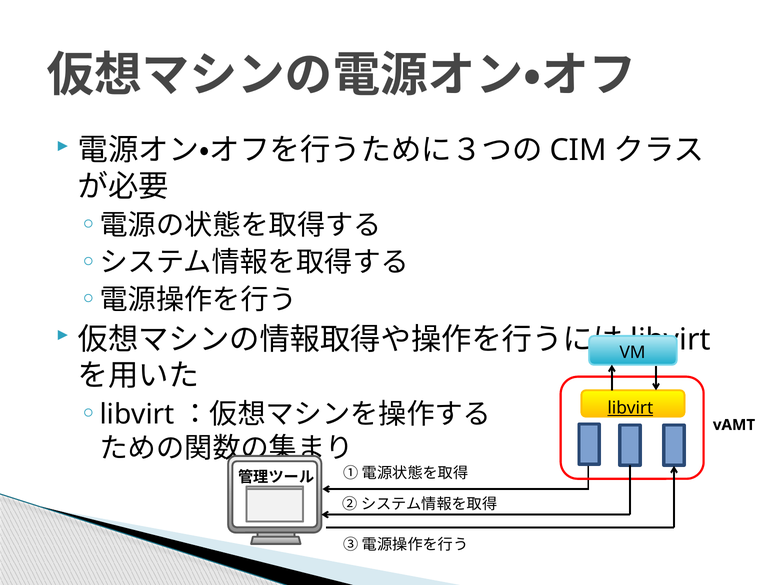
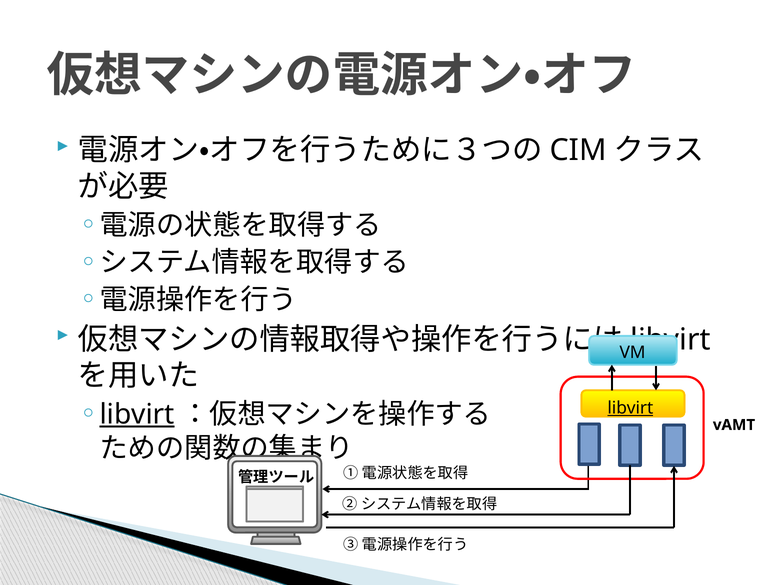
libvirt at (137, 414) underline: none -> present
